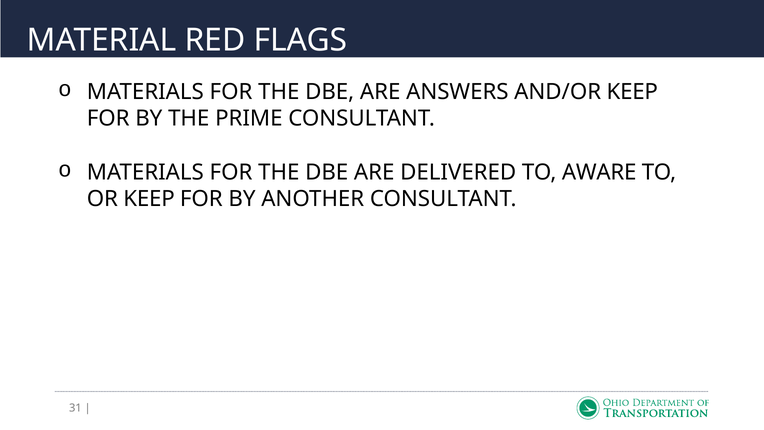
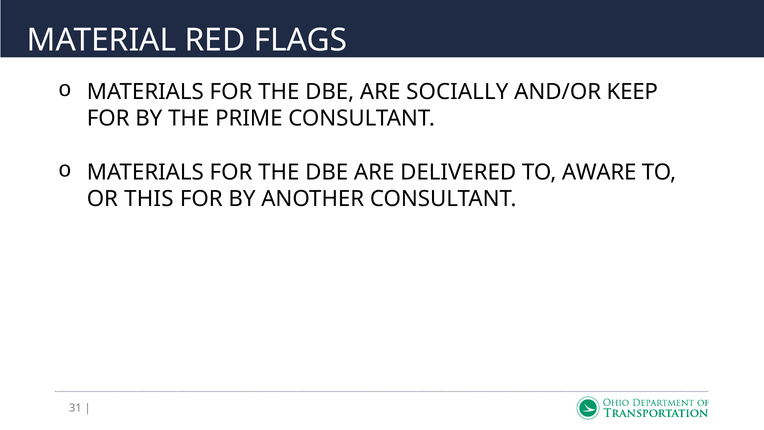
ANSWERS: ANSWERS -> SOCIALLY
OR KEEP: KEEP -> THIS
